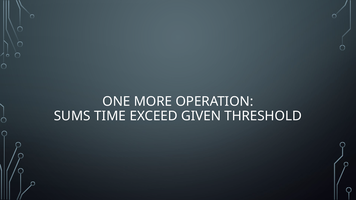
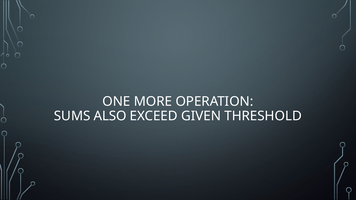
TIME: TIME -> ALSO
